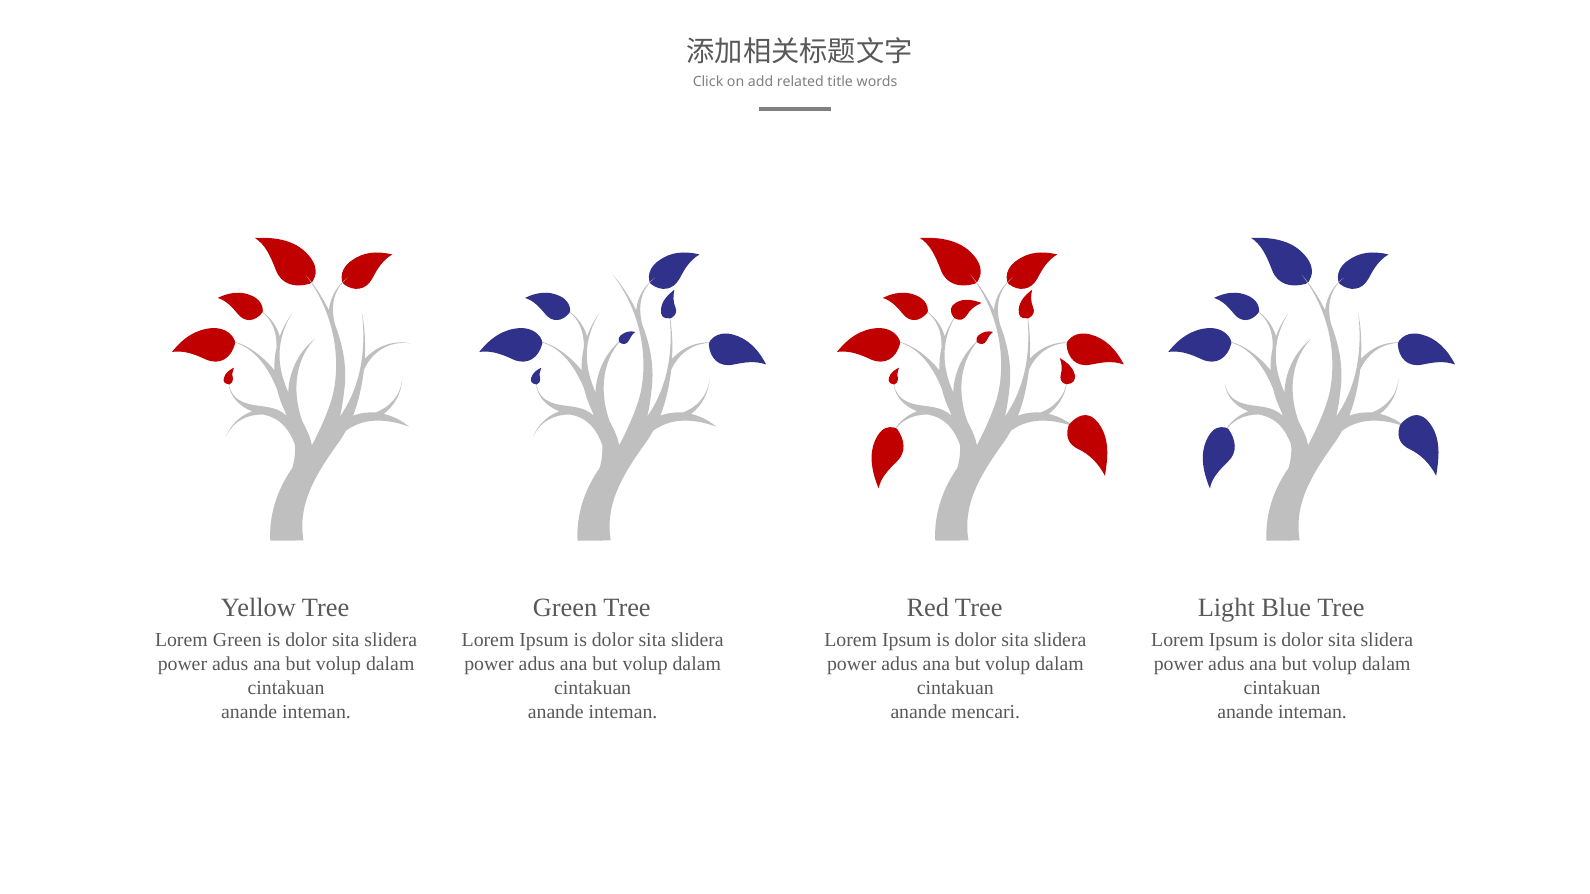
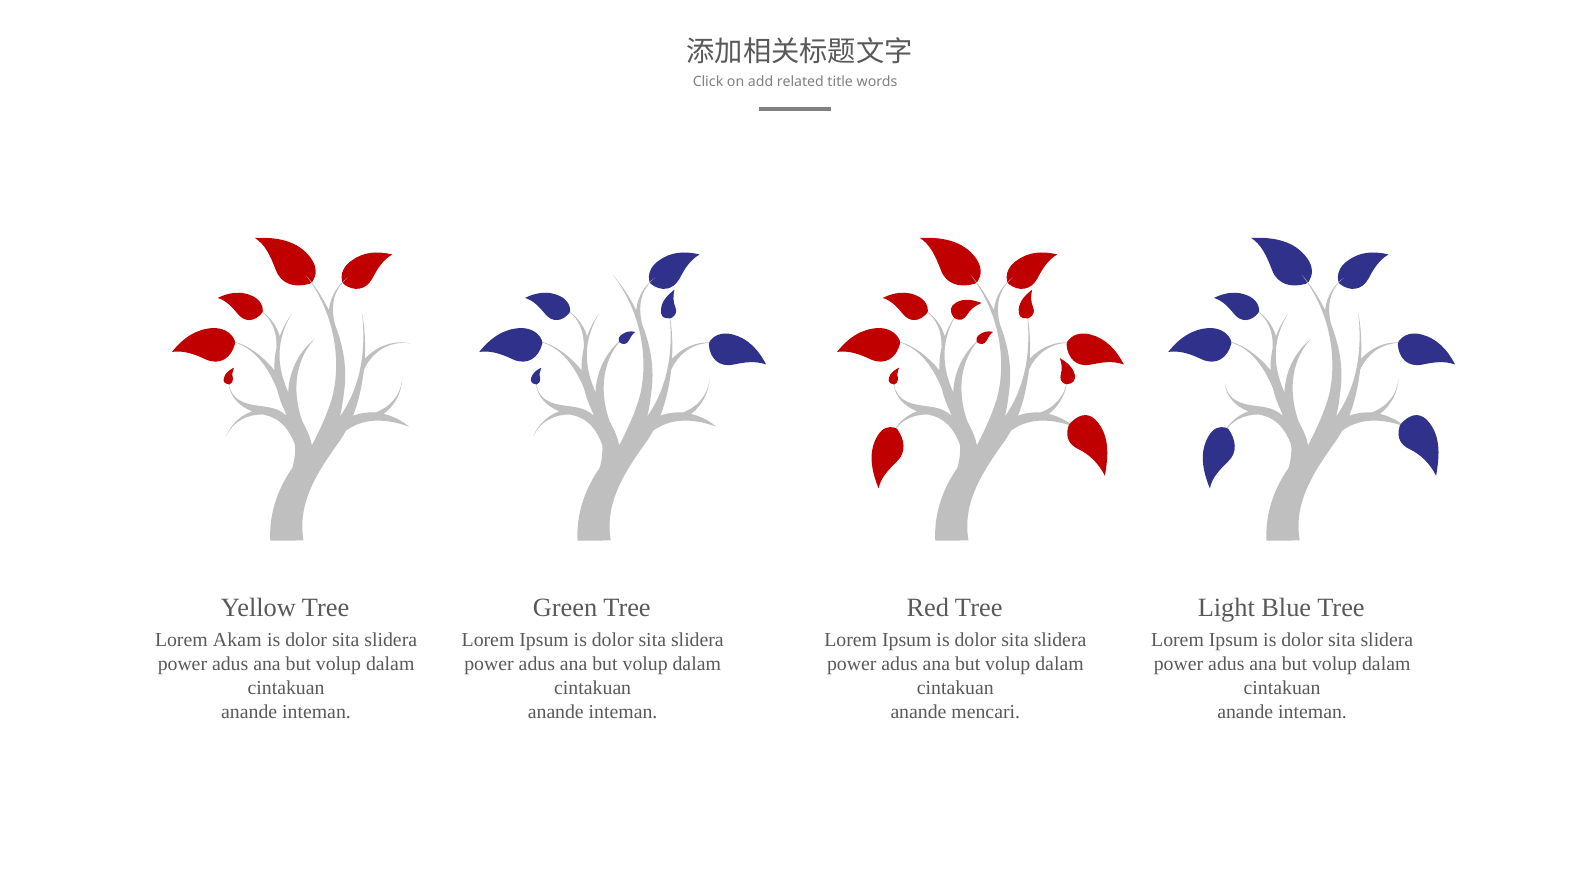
Lorem Green: Green -> Akam
